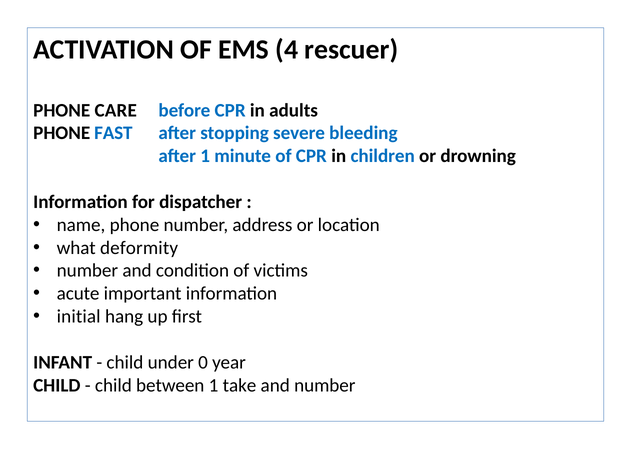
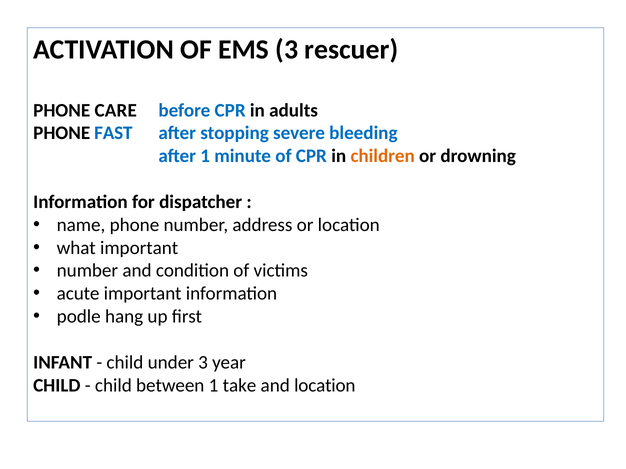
EMS 4: 4 -> 3
children colour: blue -> orange
what deformity: deformity -> important
initial: initial -> podle
under 0: 0 -> 3
and number: number -> location
